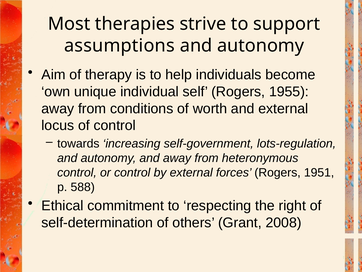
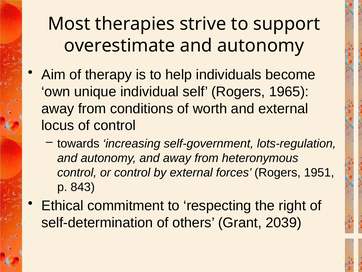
assumptions: assumptions -> overestimate
1955: 1955 -> 1965
588: 588 -> 843
2008: 2008 -> 2039
